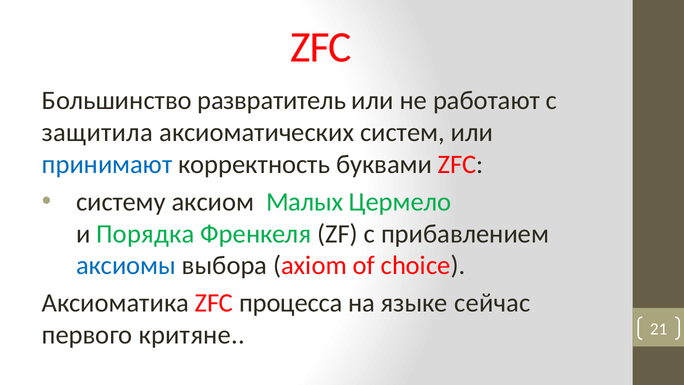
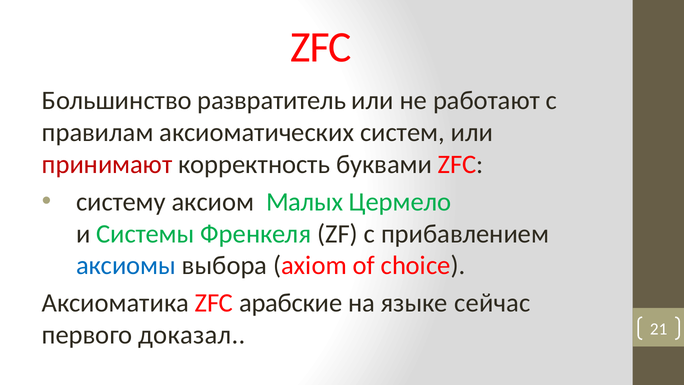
защитила: защитила -> правилам
принимают colour: blue -> red
Порядка: Порядка -> Системы
процесса: процесса -> арабские
критяне: критяне -> доказал
